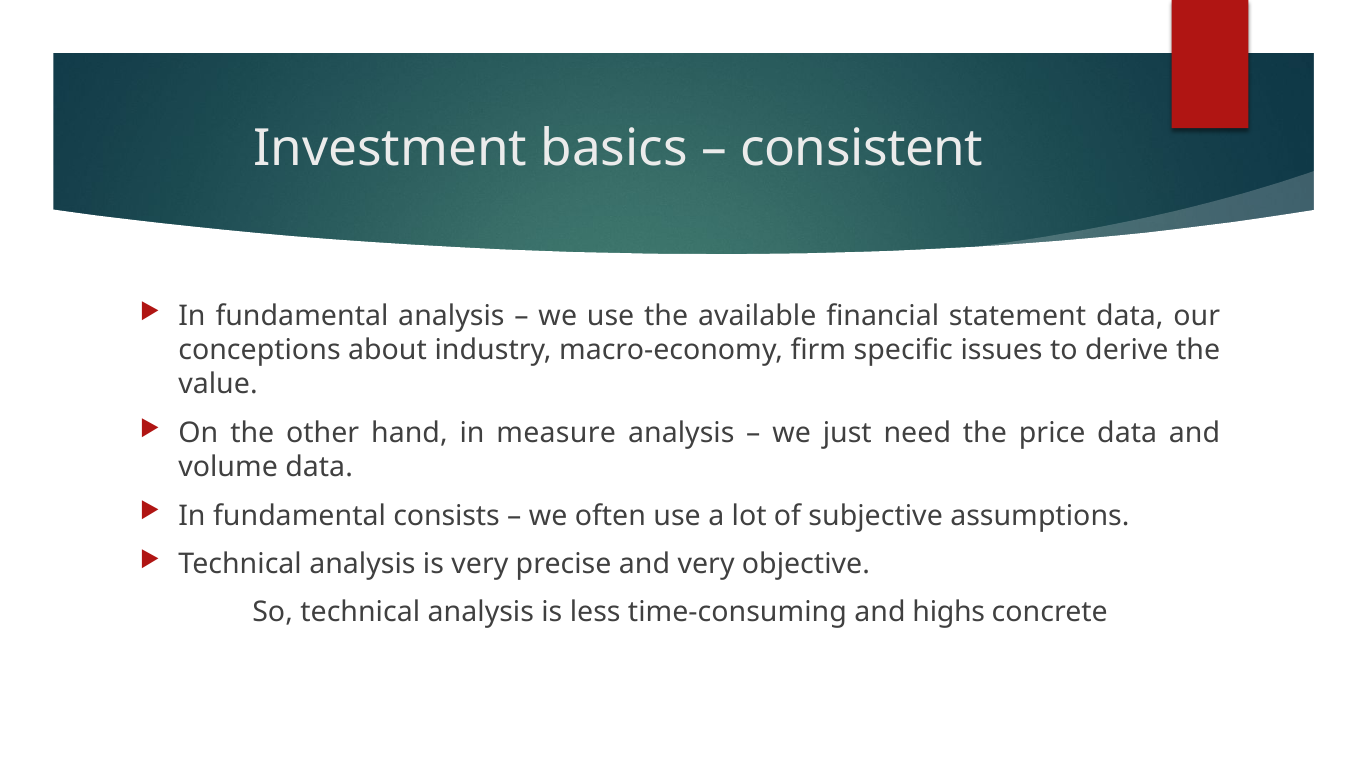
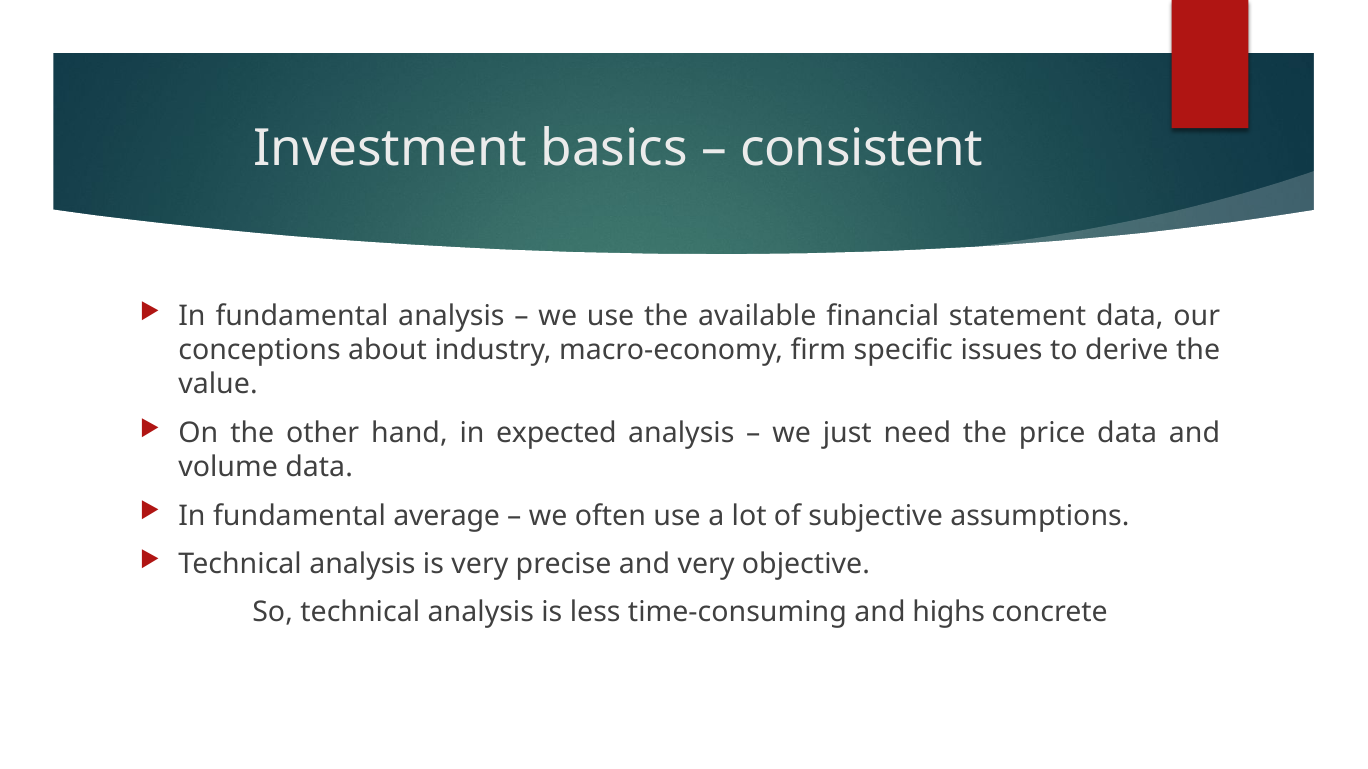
measure: measure -> expected
consists: consists -> average
